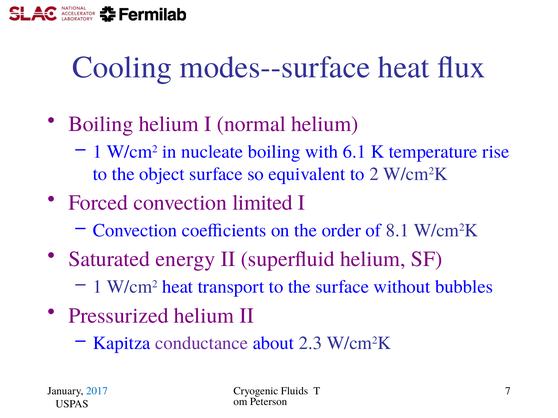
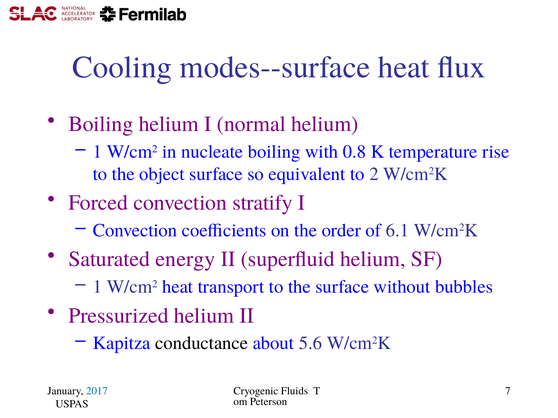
6.1: 6.1 -> 0.8
limited: limited -> stratify
8.1: 8.1 -> 6.1
conductance colour: purple -> black
2.3: 2.3 -> 5.6
